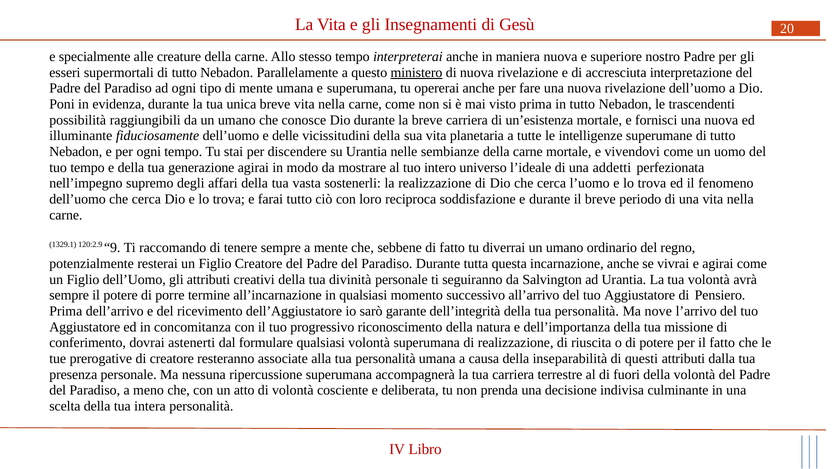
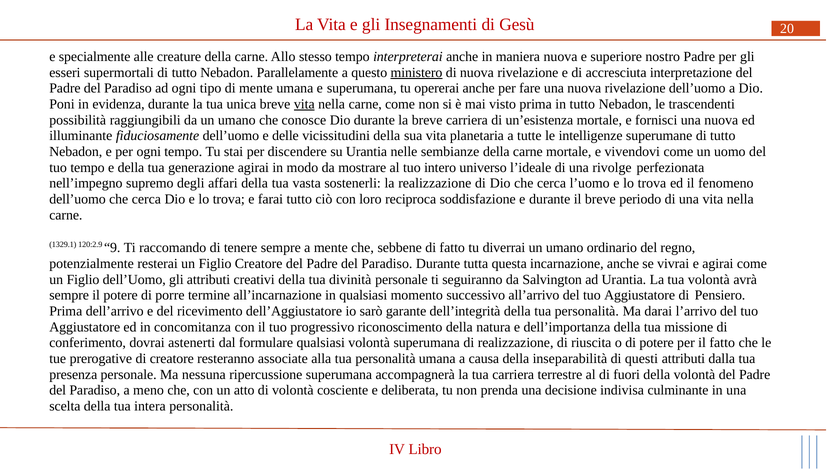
vita at (304, 104) underline: none -> present
addetti: addetti -> rivolge
nove: nove -> darai
